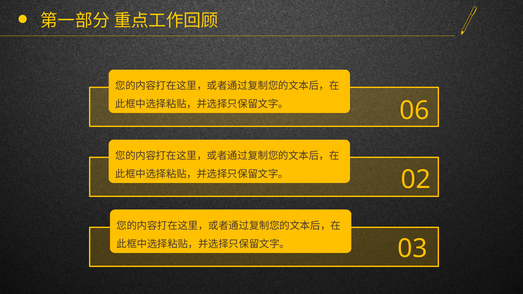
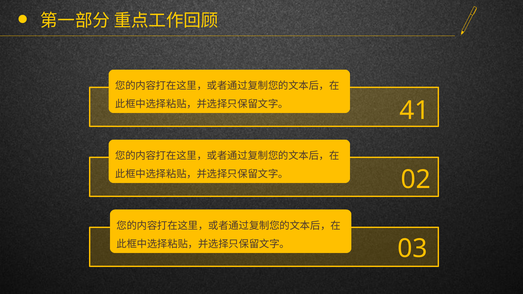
06: 06 -> 41
